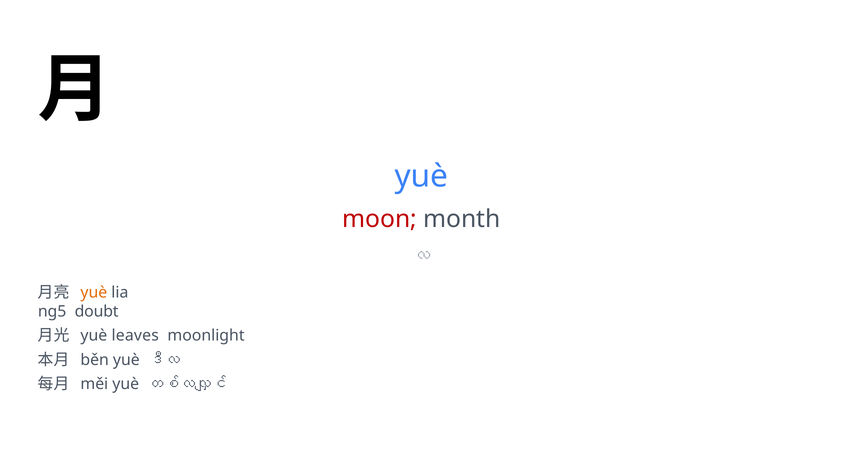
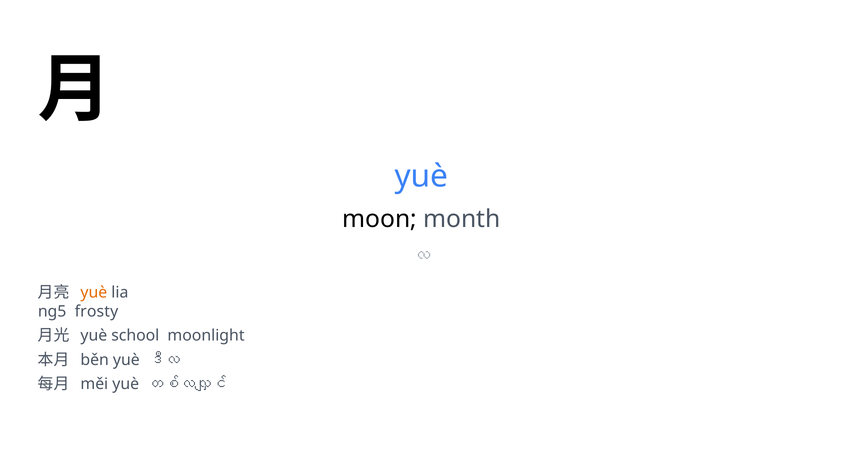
moon colour: red -> black
doubt: doubt -> frosty
leaves: leaves -> school
